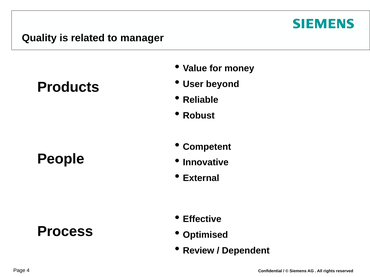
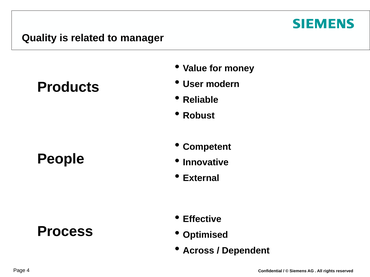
beyond: beyond -> modern
Review: Review -> Across
